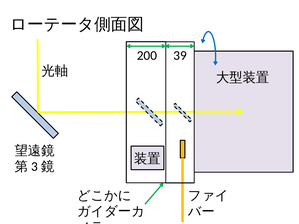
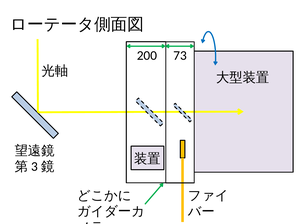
39: 39 -> 73
